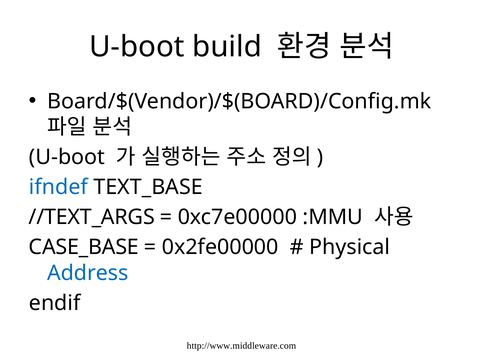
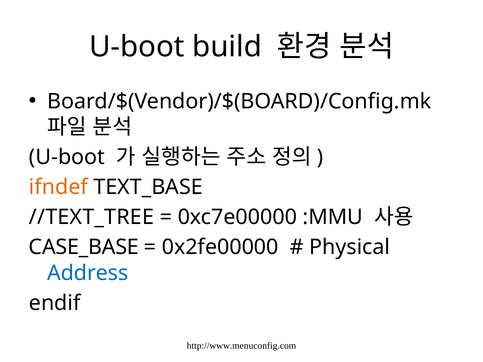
ifndef colour: blue -> orange
//TEXT_ARGS: //TEXT_ARGS -> //TEXT_TREE
http://www.middleware.com: http://www.middleware.com -> http://www.menuconfig.com
